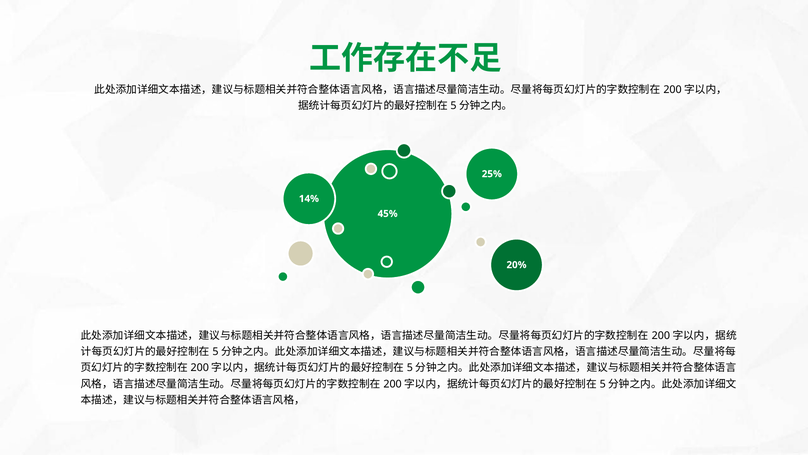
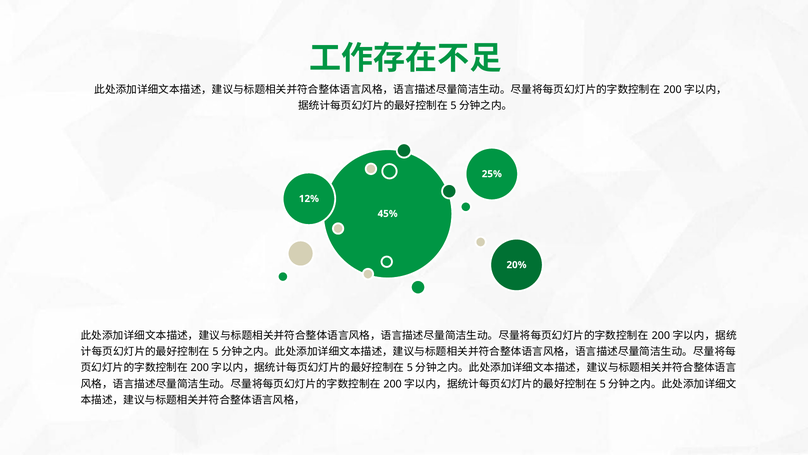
14%: 14% -> 12%
